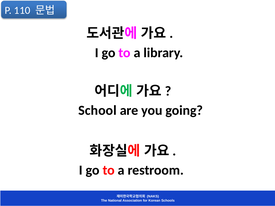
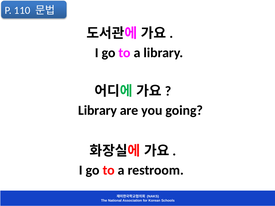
School at (97, 111): School -> Library
